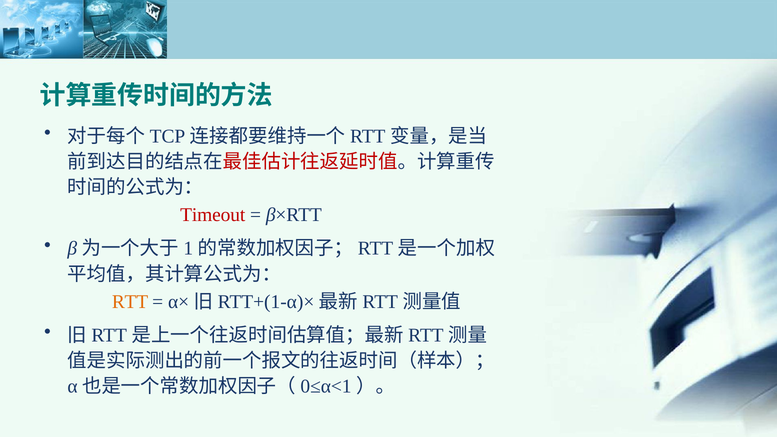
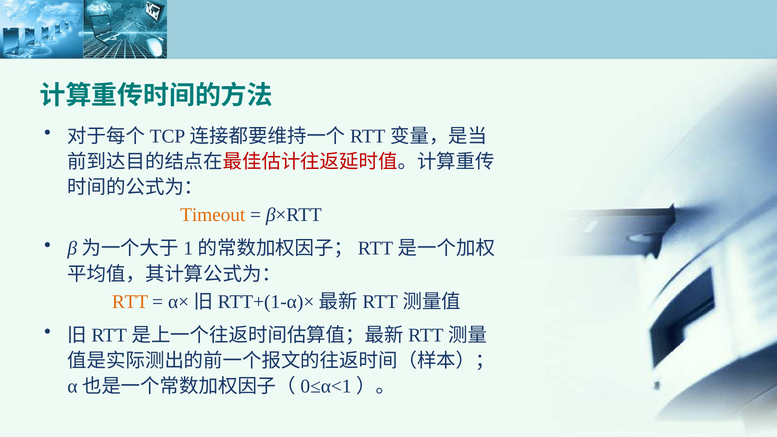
Timeout colour: red -> orange
